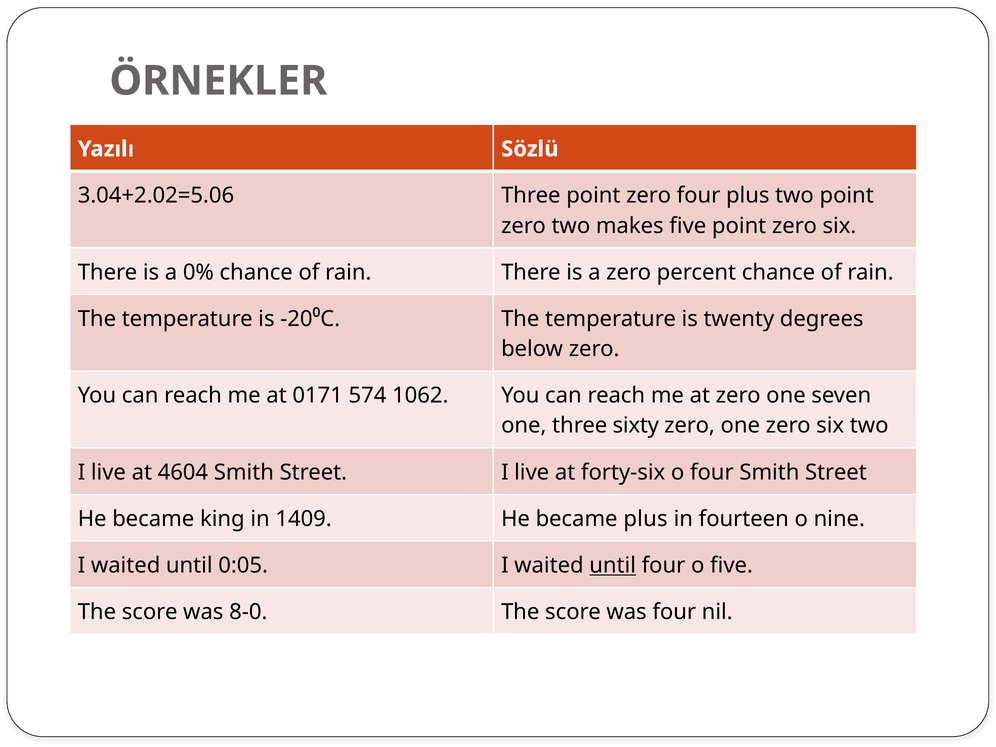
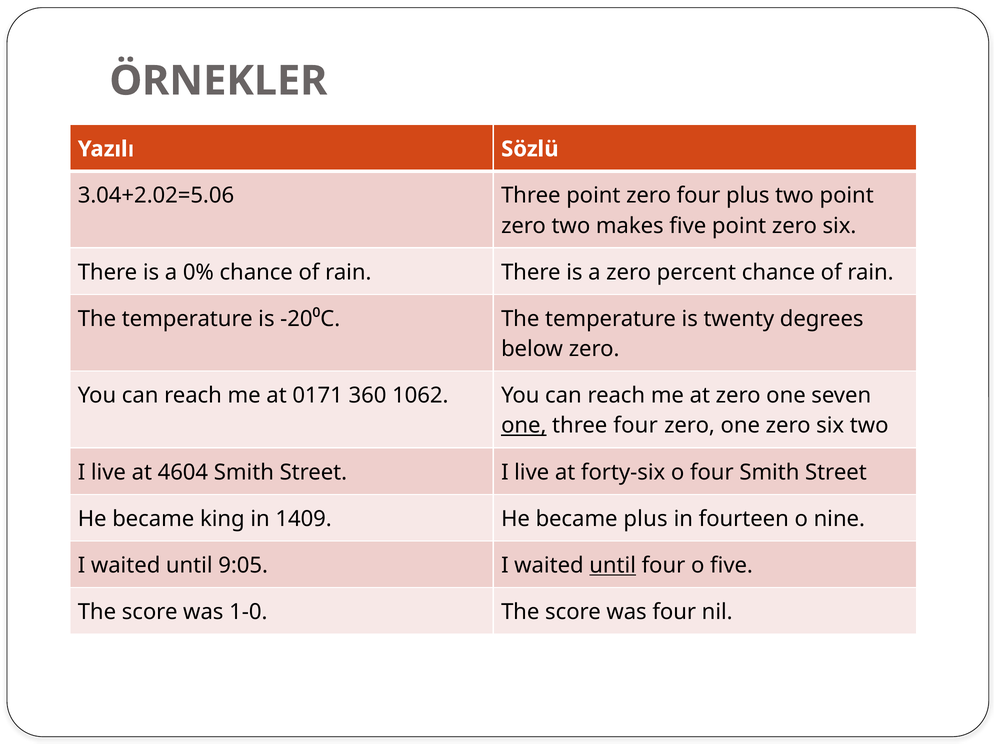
574: 574 -> 360
one at (524, 426) underline: none -> present
three sixty: sixty -> four
0:05: 0:05 -> 9:05
8-0: 8-0 -> 1-0
